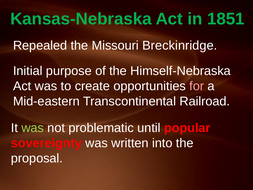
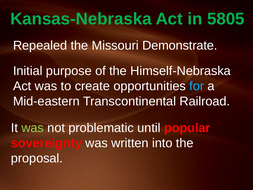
1851: 1851 -> 5805
Breckinridge: Breckinridge -> Demonstrate
for colour: pink -> light blue
